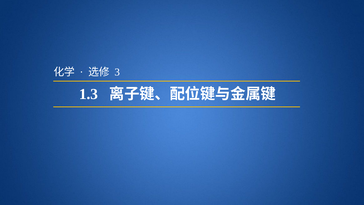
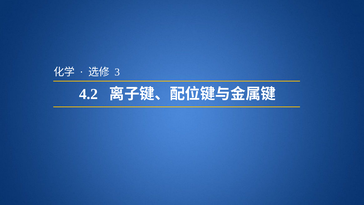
1.3: 1.3 -> 4.2
